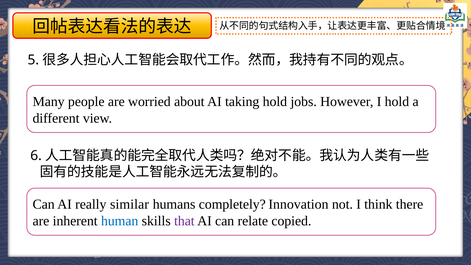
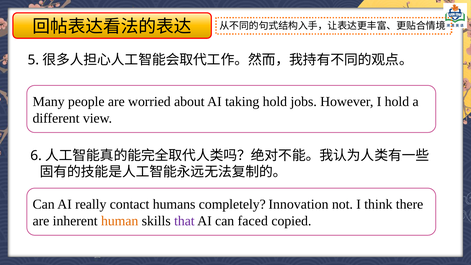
similar: similar -> contact
human colour: blue -> orange
relate: relate -> faced
